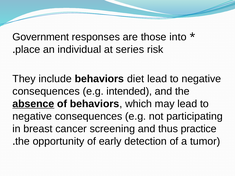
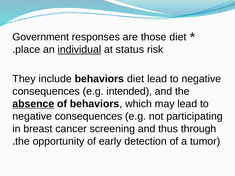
those into: into -> diet
individual underline: none -> present
series: series -> status
practice: practice -> through
